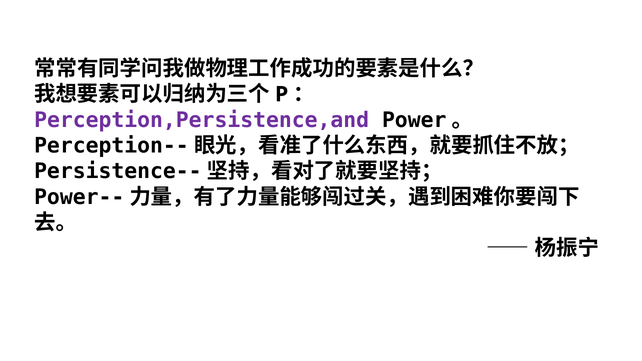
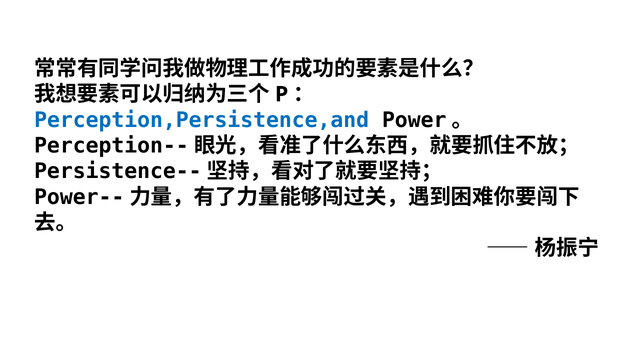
Perception,Persistence,and colour: purple -> blue
